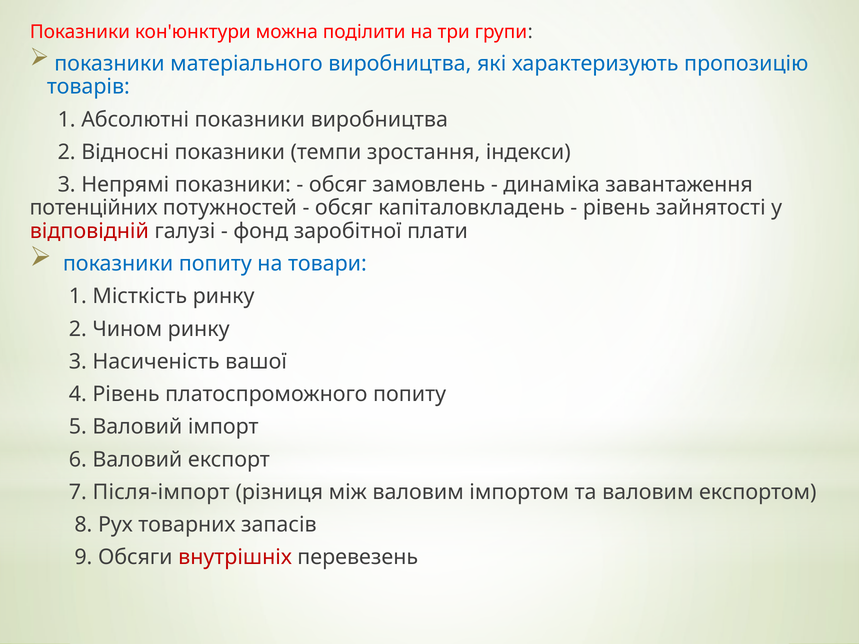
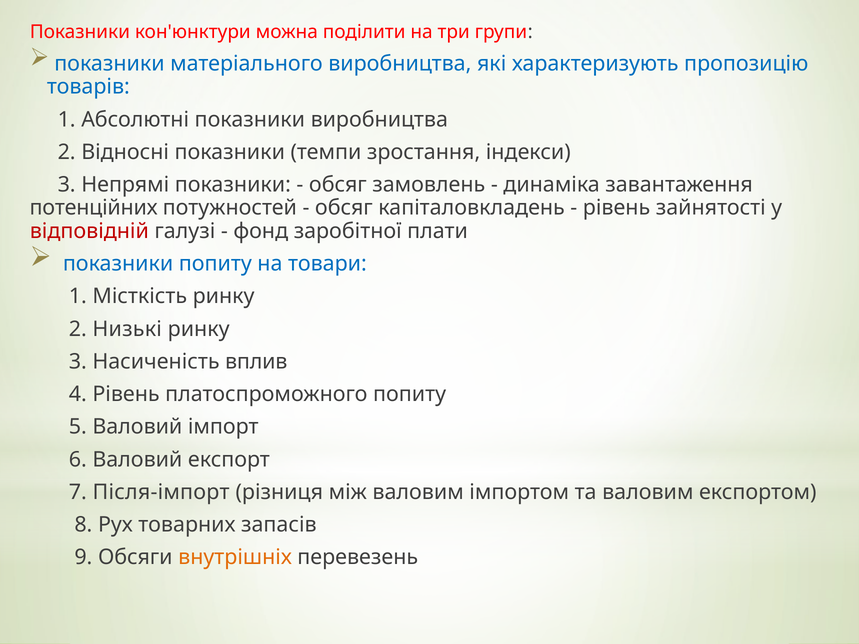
Чином: Чином -> Низькі
вашої: вашої -> вплив
внутрішніх colour: red -> orange
